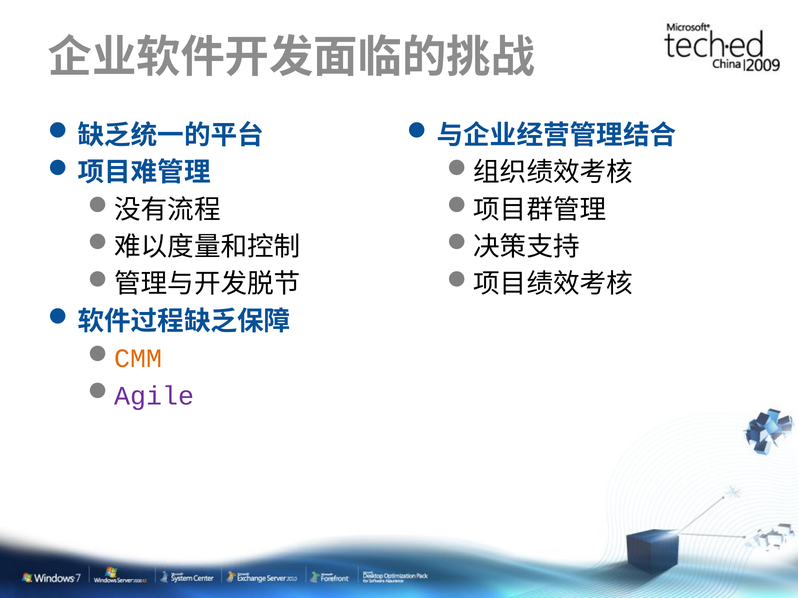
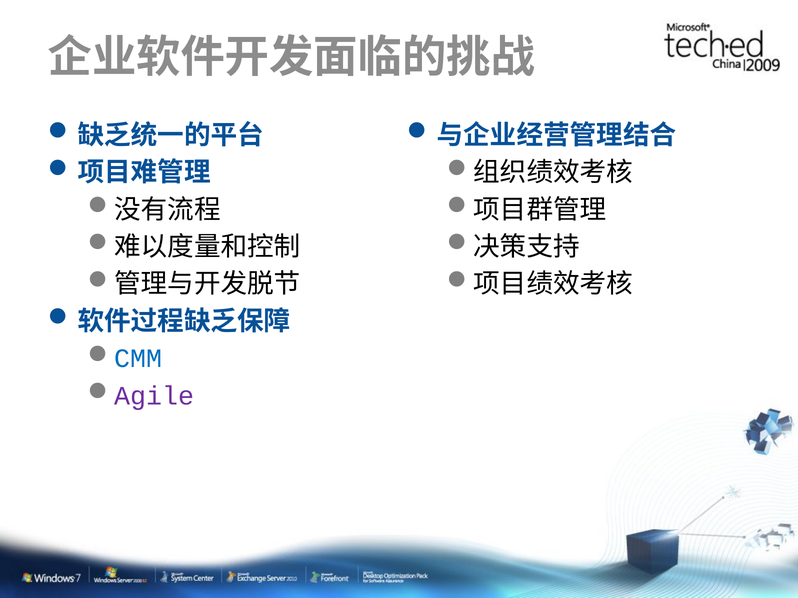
CMM colour: orange -> blue
